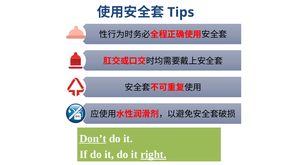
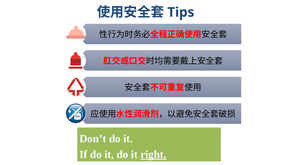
Don’t underline: present -> none
